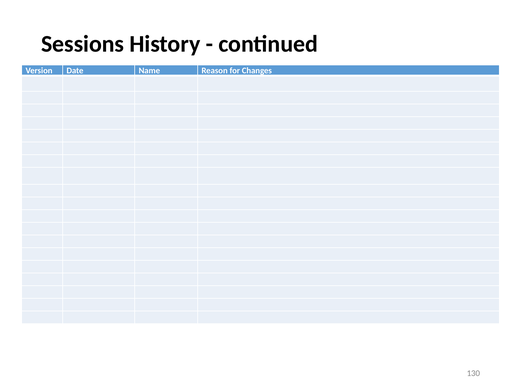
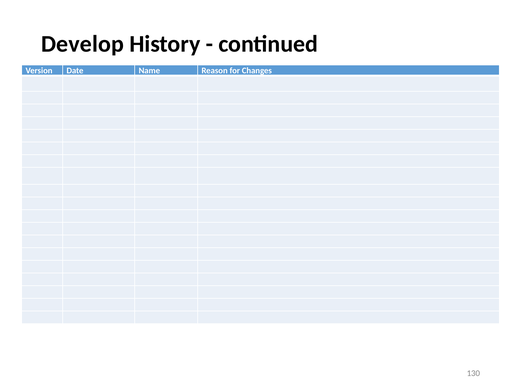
Sessions: Sessions -> Develop
